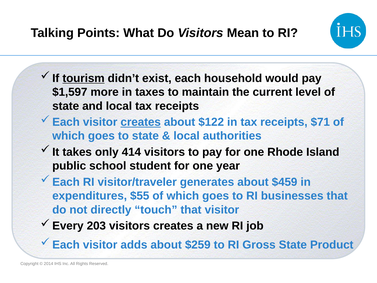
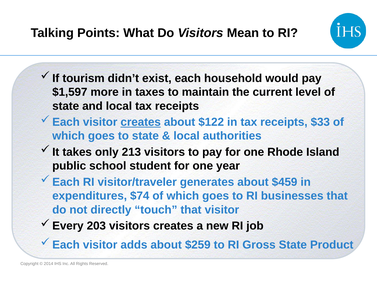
tourism underline: present -> none
$71: $71 -> $33
414: 414 -> 213
$55: $55 -> $74
